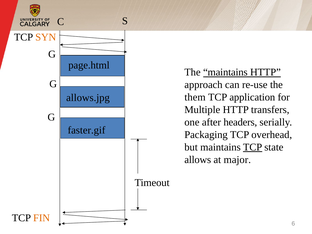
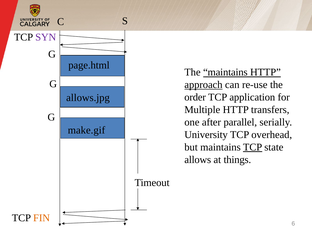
SYN colour: orange -> purple
approach underline: none -> present
them: them -> order
headers: headers -> parallel
faster.gif: faster.gif -> make.gif
Packaging: Packaging -> University
major: major -> things
